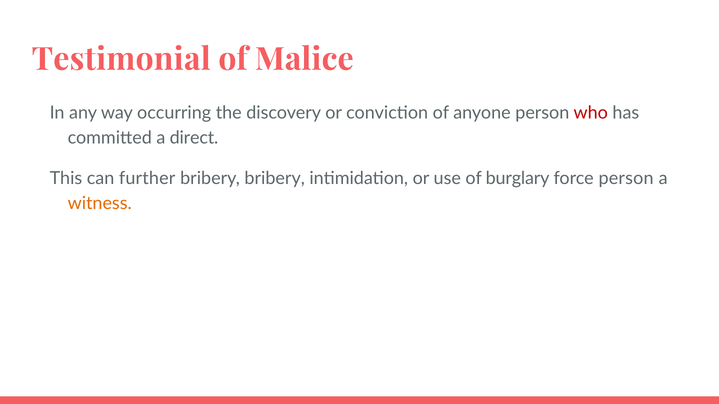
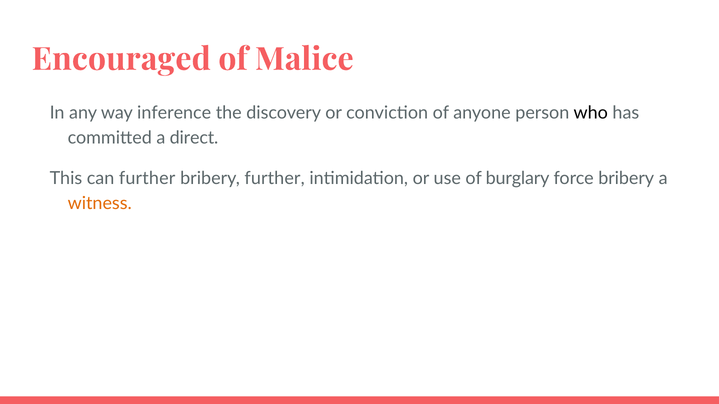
Testimonial: Testimonial -> Encouraged
occurring: occurring -> inference
who colour: red -> black
bribery bribery: bribery -> further
force person: person -> bribery
